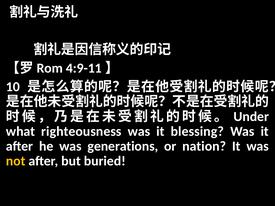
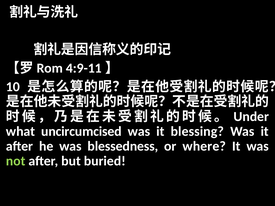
righteousness: righteousness -> uncircumcised
generations: generations -> blessedness
nation: nation -> where
not colour: yellow -> light green
